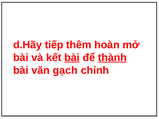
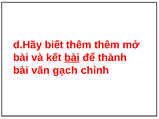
tiếp: tiếp -> biết
thêm hoàn: hoàn -> thêm
thành underline: present -> none
